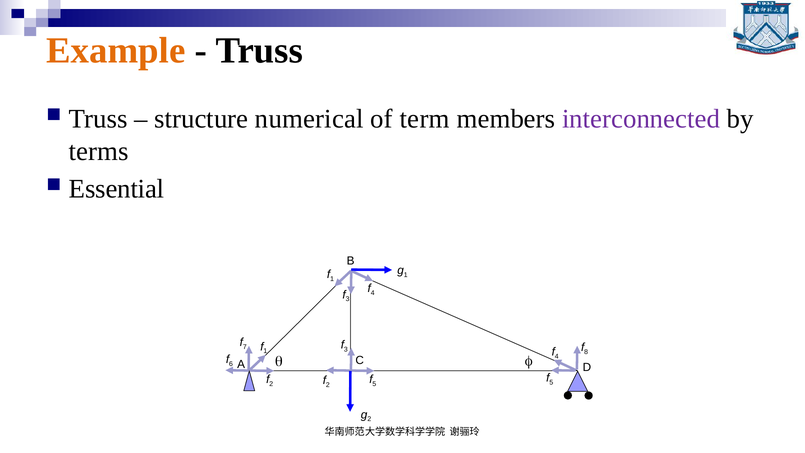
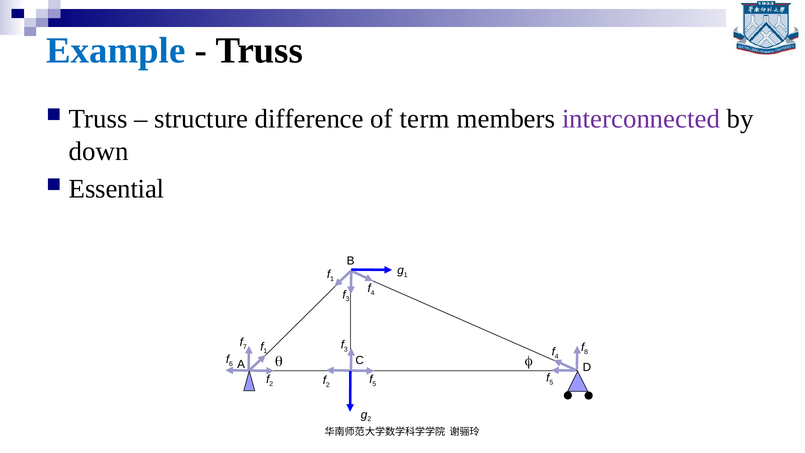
Example colour: orange -> blue
numerical: numerical -> difference
terms: terms -> down
